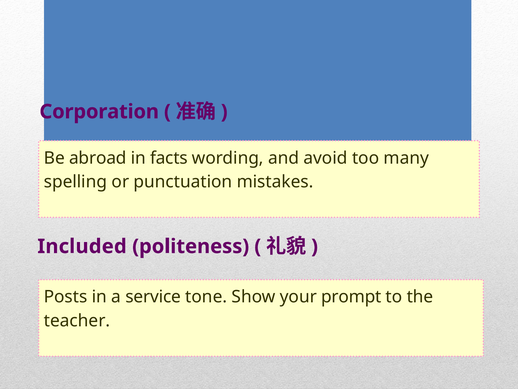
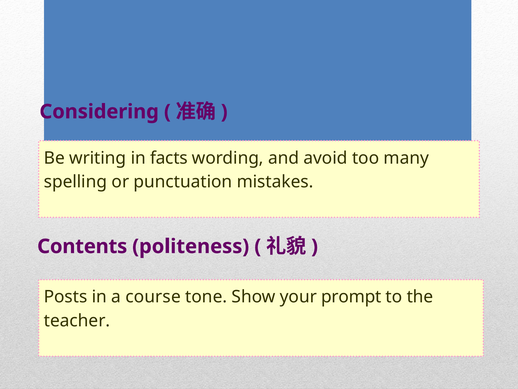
Corporation: Corporation -> Considering
abroad: abroad -> writing
Included: Included -> Contents
service: service -> course
